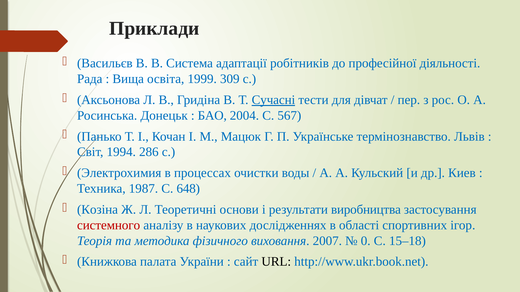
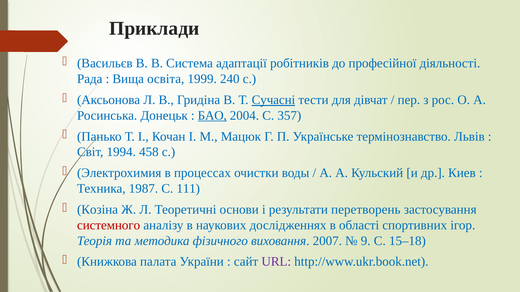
309: 309 -> 240
БАО underline: none -> present
567: 567 -> 357
286: 286 -> 458
648: 648 -> 111
виробництва: виробництва -> перетворень
0: 0 -> 9
URL colour: black -> purple
